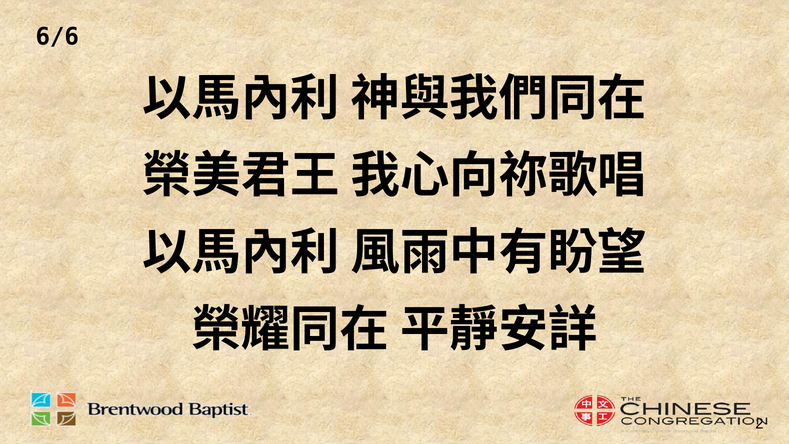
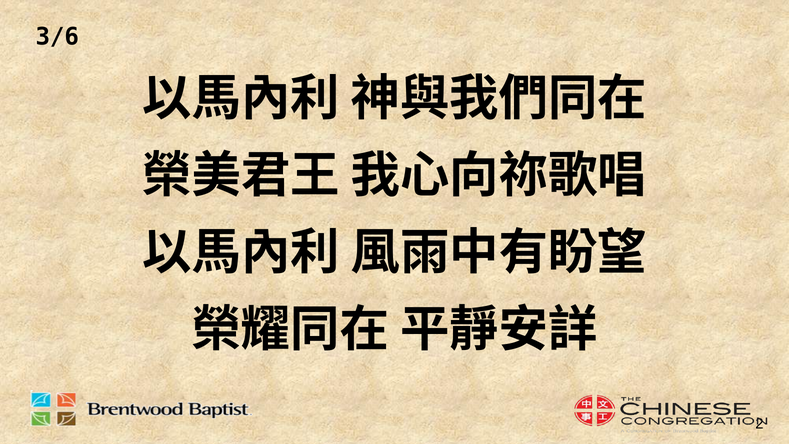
6/6: 6/6 -> 3/6
